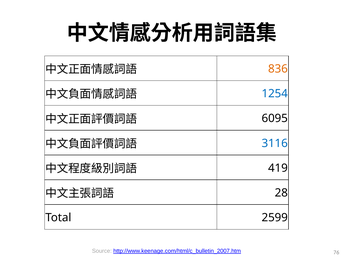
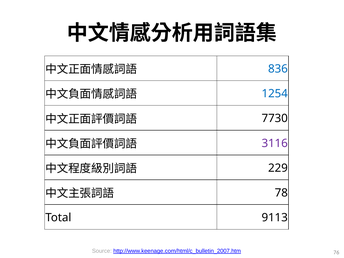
836 colour: orange -> blue
6095: 6095 -> 7730
3116 colour: blue -> purple
419: 419 -> 229
28: 28 -> 78
2599: 2599 -> 9113
